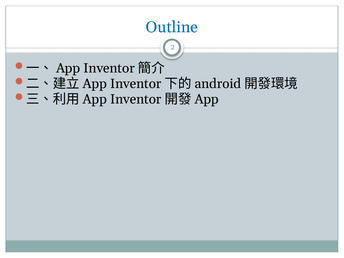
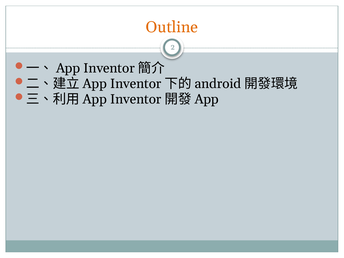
Outline colour: blue -> orange
